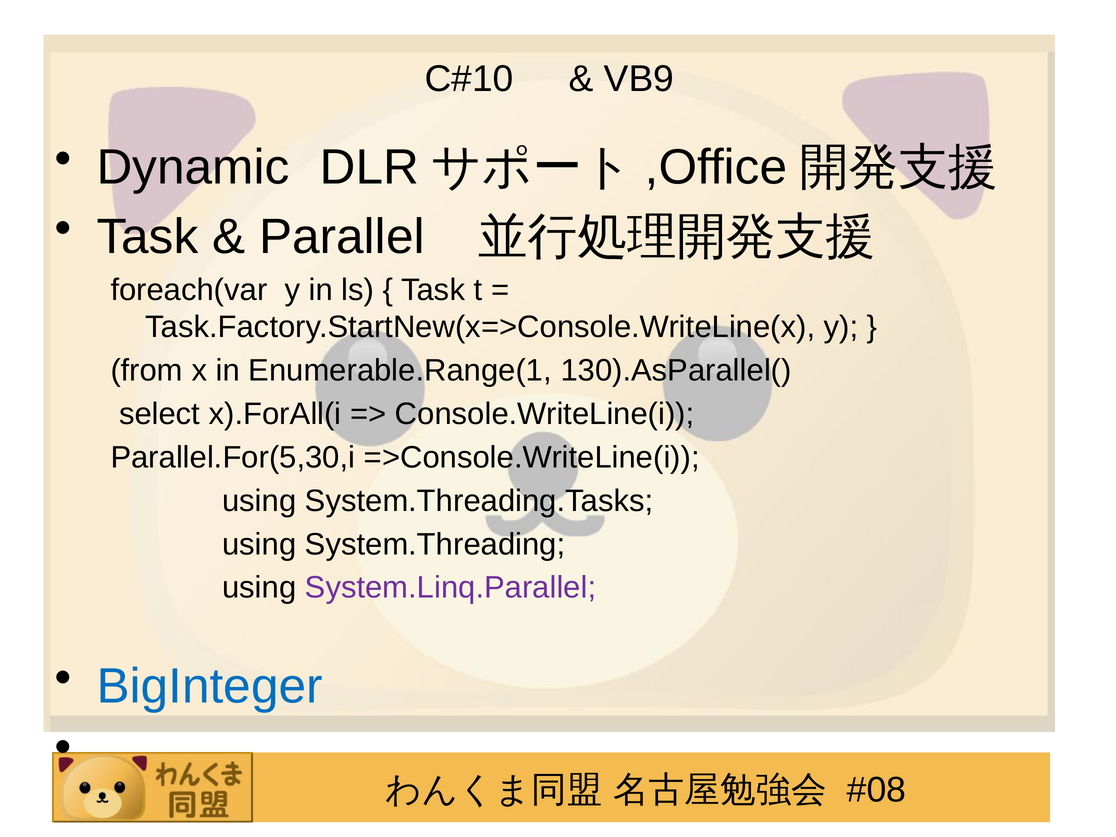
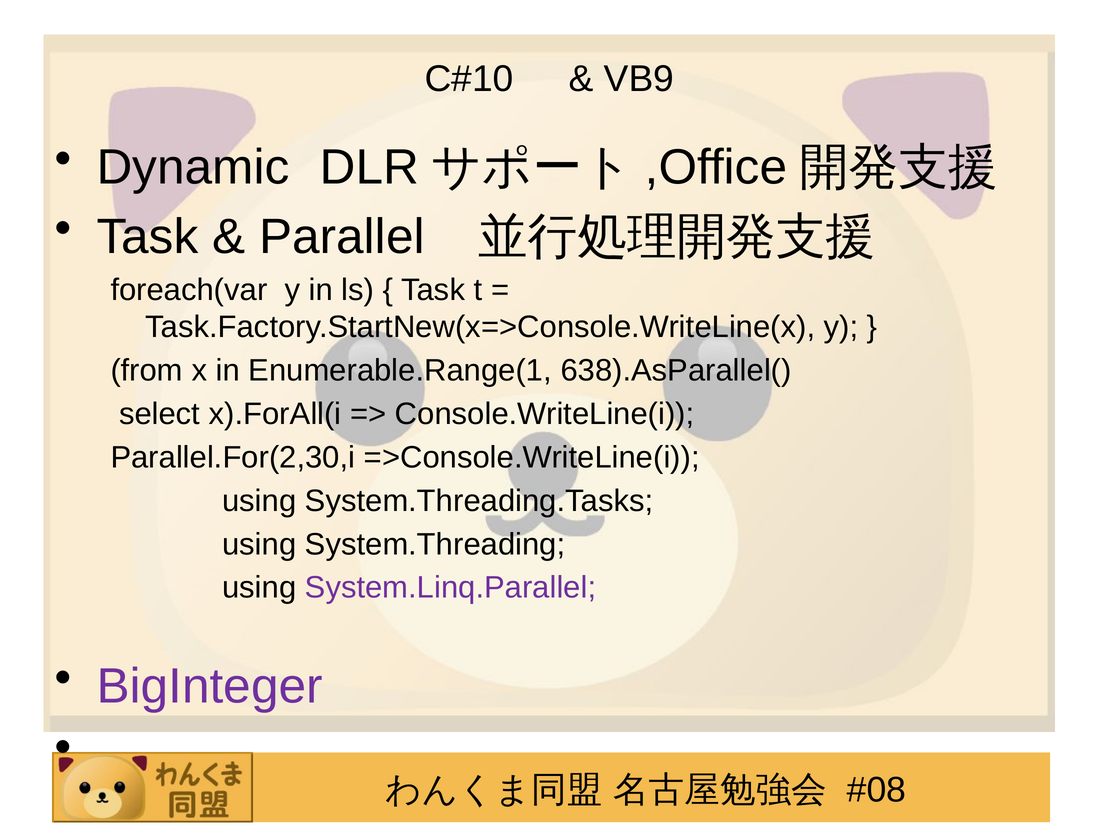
130).AsParallel(: 130).AsParallel( -> 638).AsParallel(
Parallel.For(5,30,i: Parallel.For(5,30,i -> Parallel.For(2,30,i
BigInteger colour: blue -> purple
